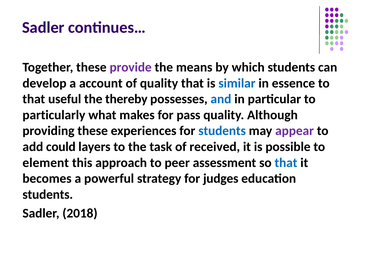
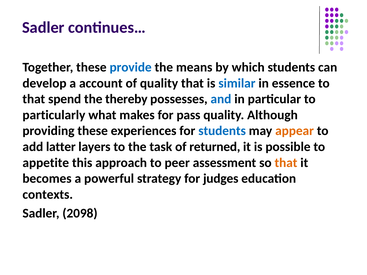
provide colour: purple -> blue
useful: useful -> spend
appear colour: purple -> orange
could: could -> latter
received: received -> returned
element: element -> appetite
that at (286, 163) colour: blue -> orange
students at (48, 195): students -> contexts
2018: 2018 -> 2098
